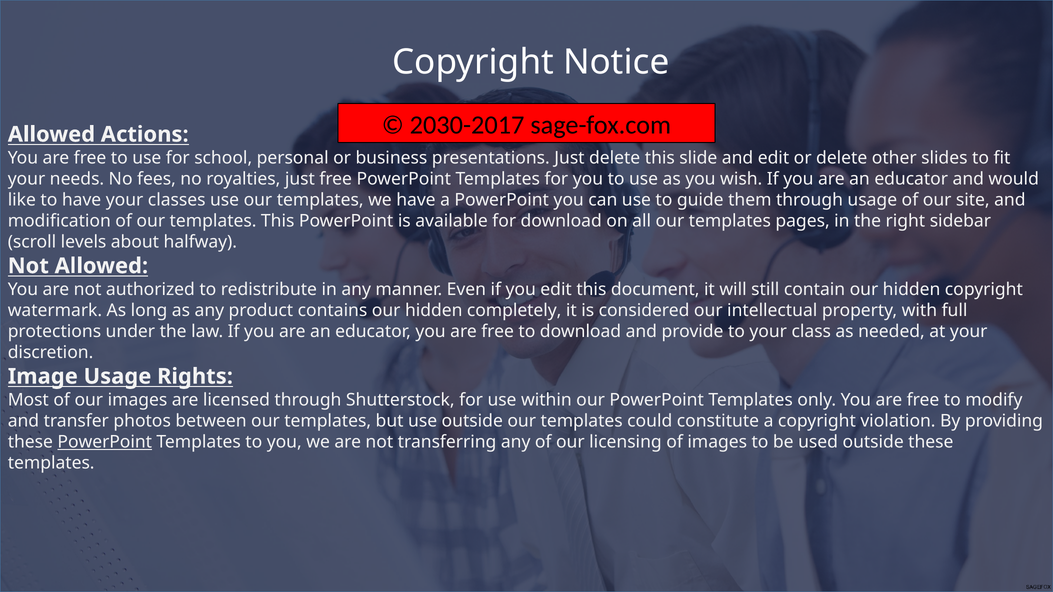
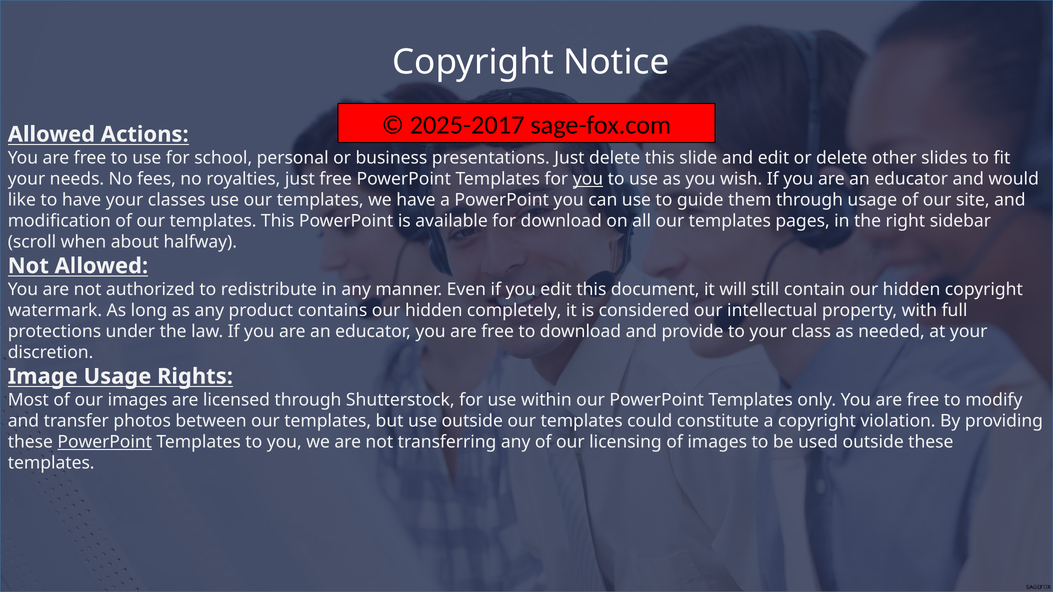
2030-2017: 2030-2017 -> 2025-2017
you at (588, 179) underline: none -> present
levels: levels -> when
